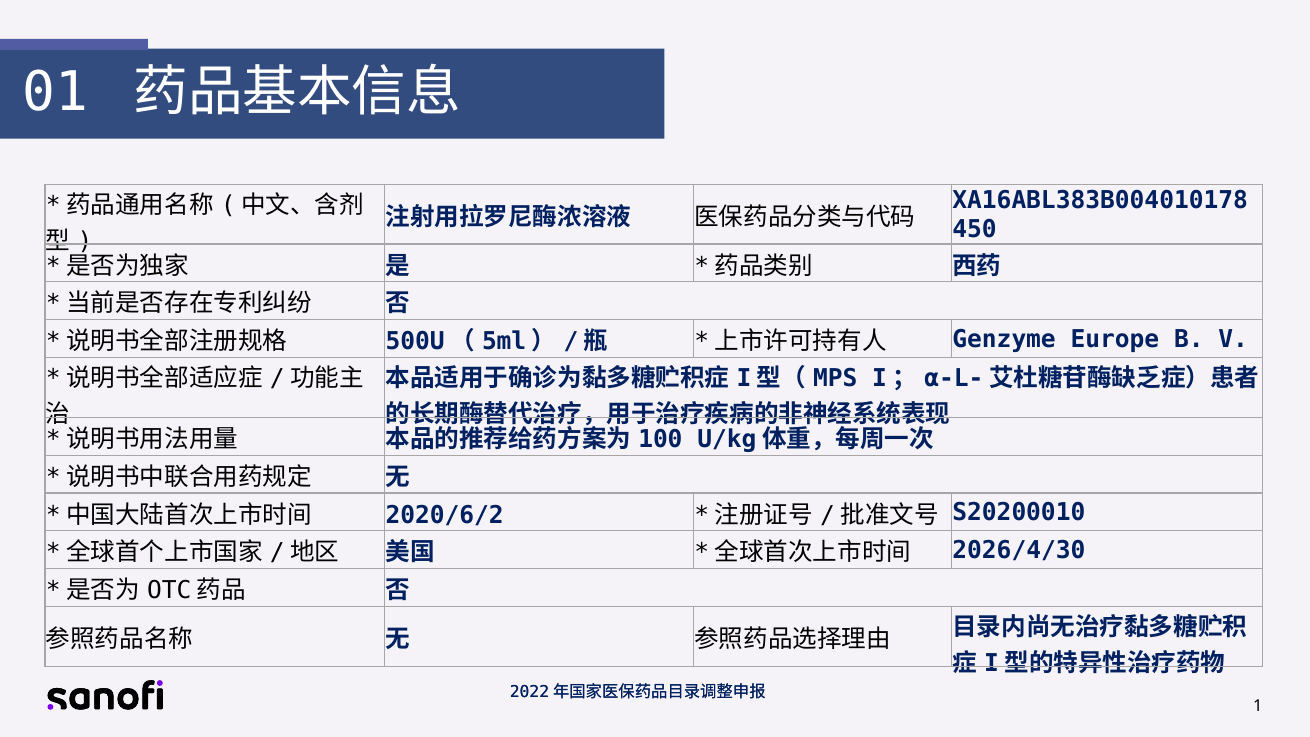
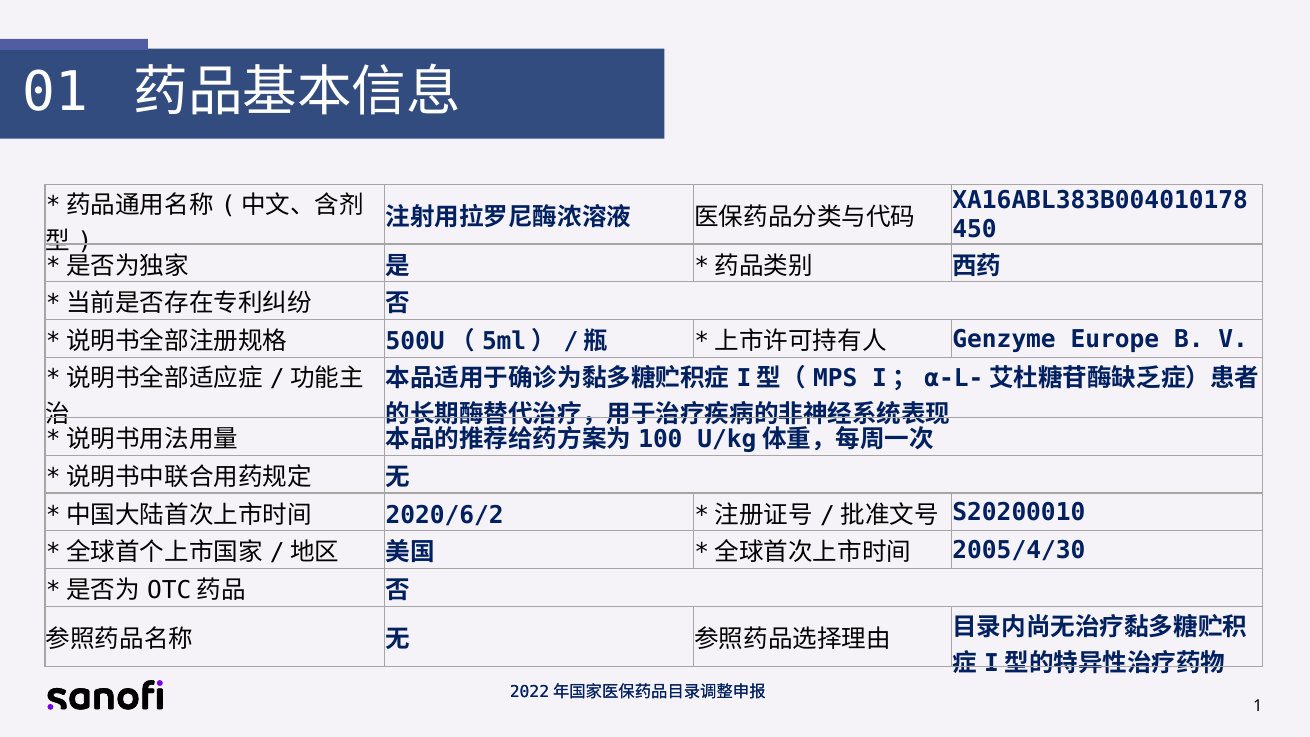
2026/4/30: 2026/4/30 -> 2005/4/30
